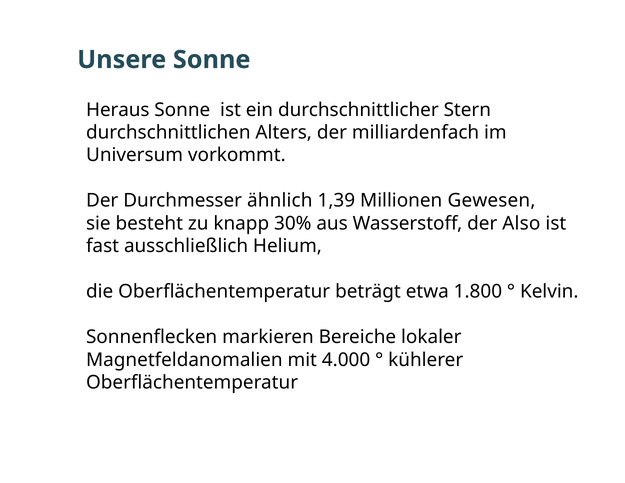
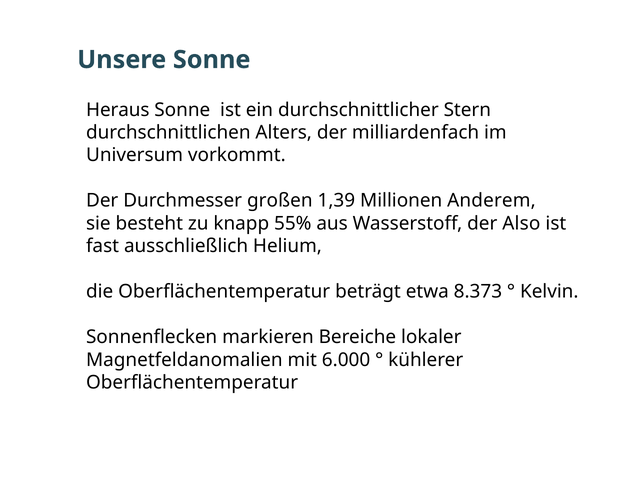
ähnlich: ähnlich -> großen
Gewesen: Gewesen -> Anderem
30%: 30% -> 55%
1.800: 1.800 -> 8.373
4.000: 4.000 -> 6.000
